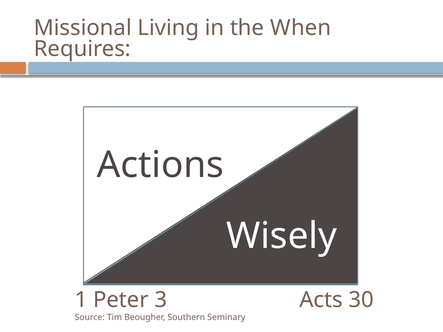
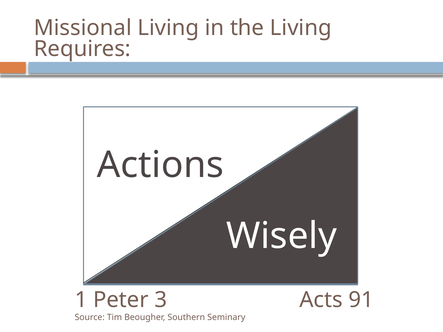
the When: When -> Living
30: 30 -> 91
